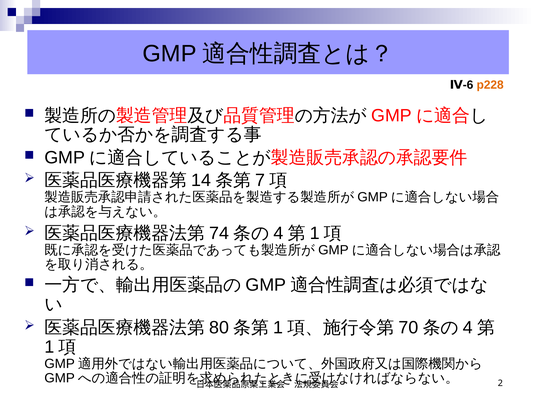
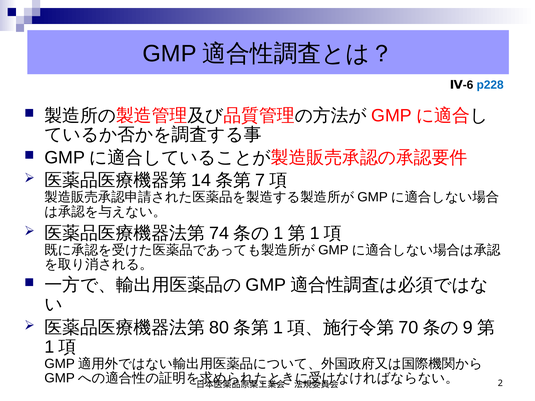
p228 colour: orange -> blue
4 at (278, 233): 4 -> 1
4 at (468, 328): 4 -> 9
